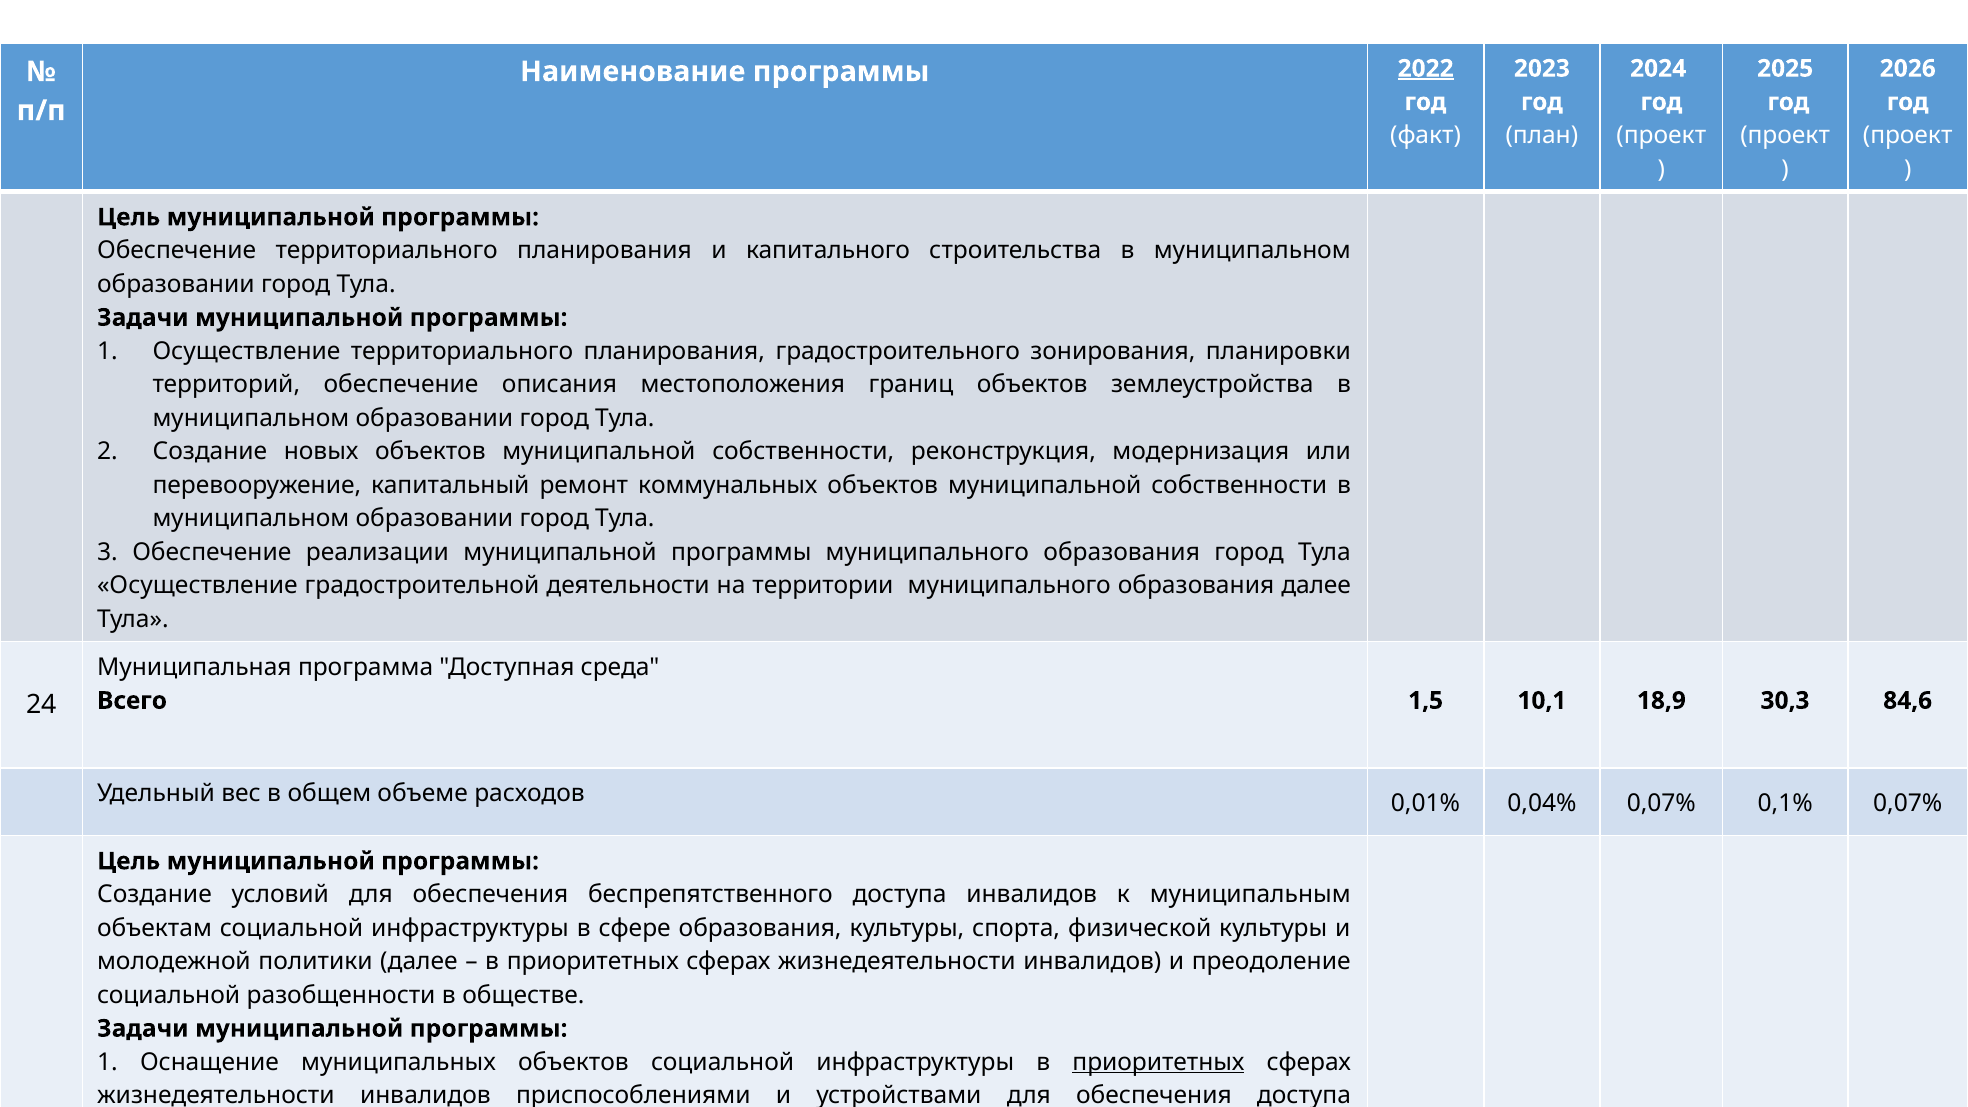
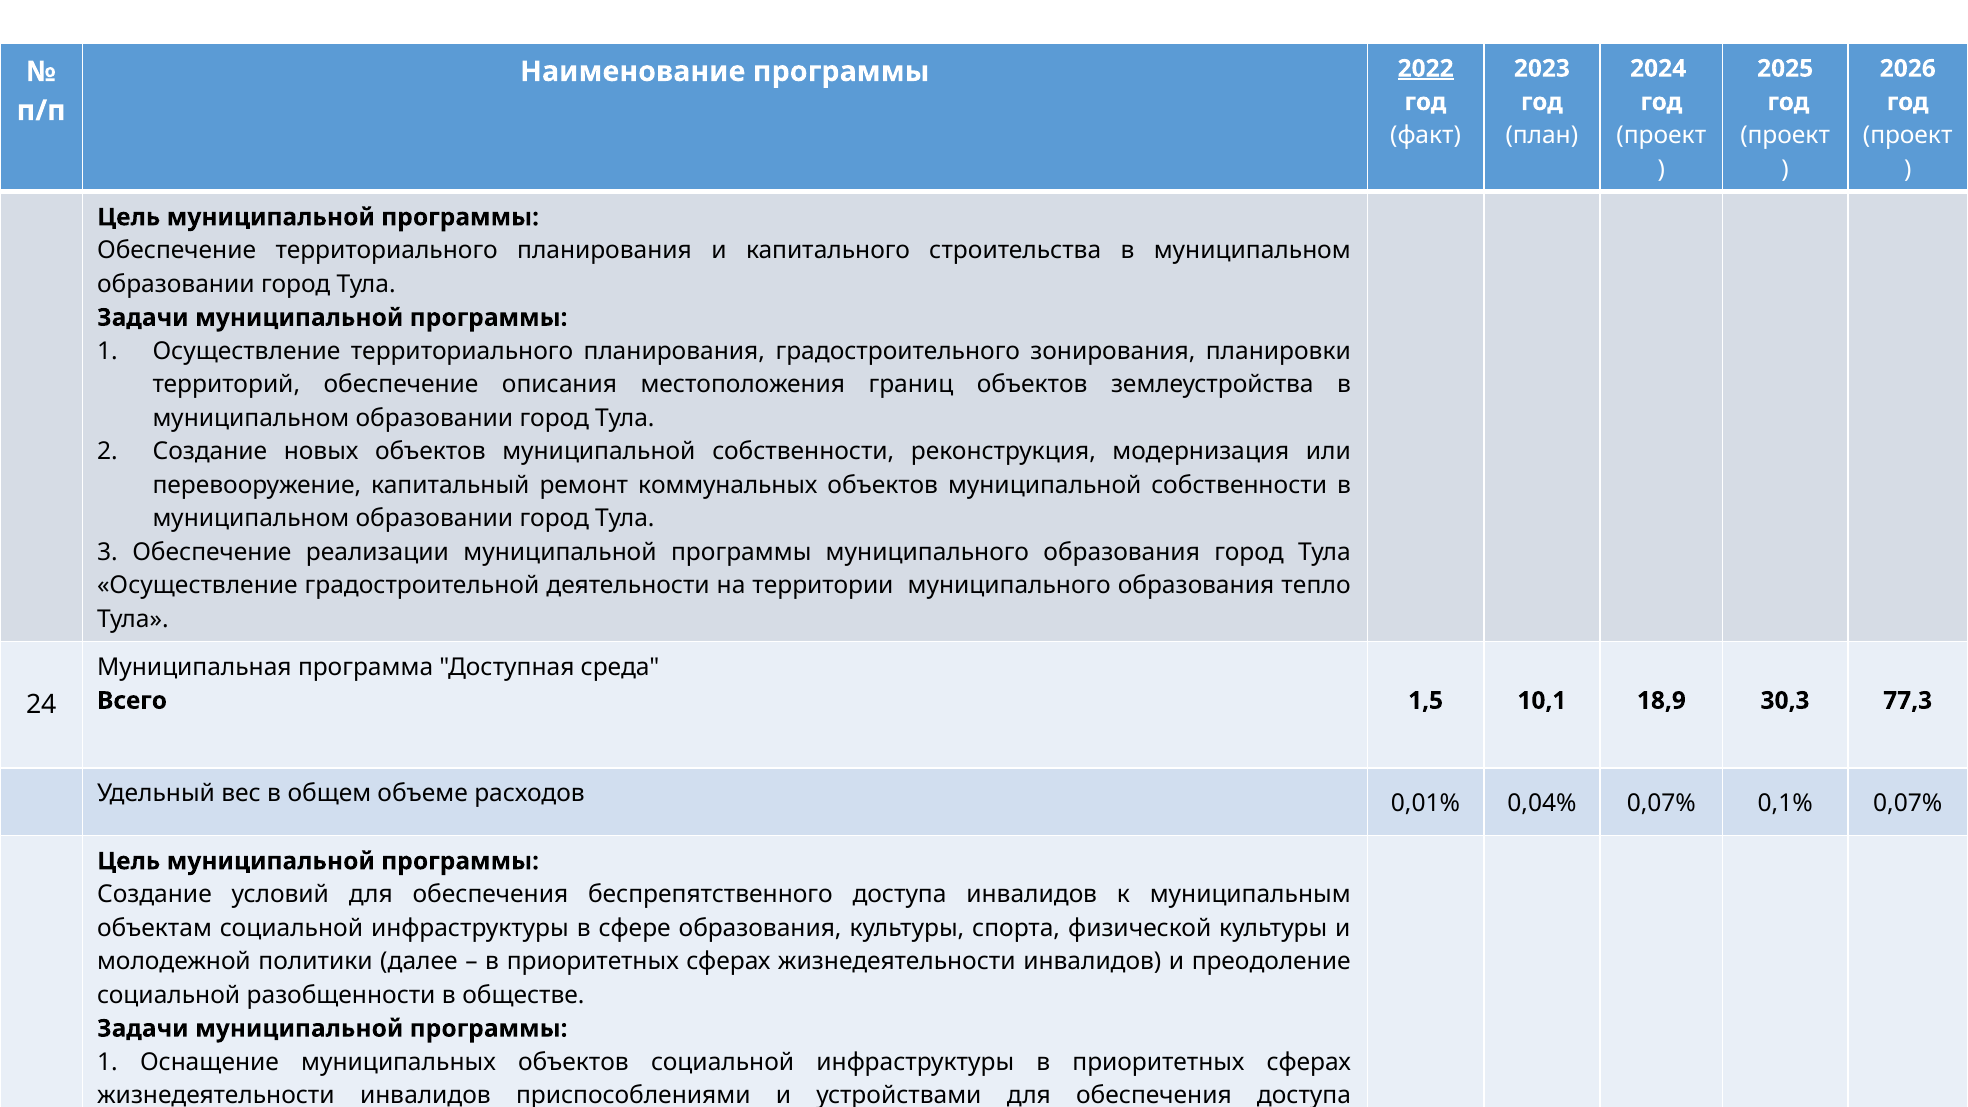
образования далее: далее -> тепло
84,6: 84,6 -> 77,3
приоритетных at (1158, 1062) underline: present -> none
